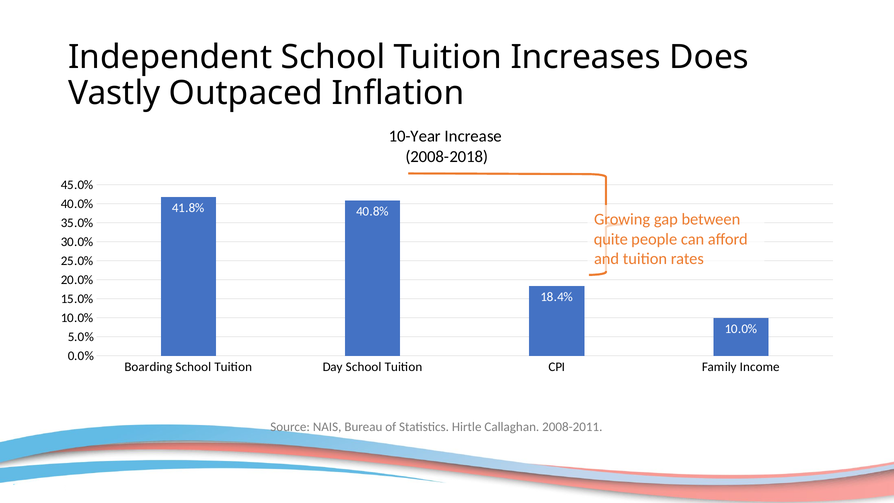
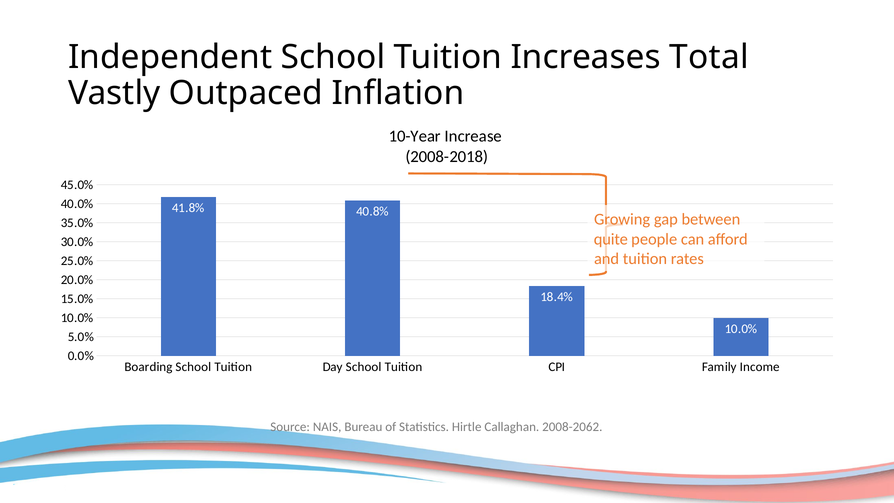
Does: Does -> Total
2008-2011: 2008-2011 -> 2008-2062
